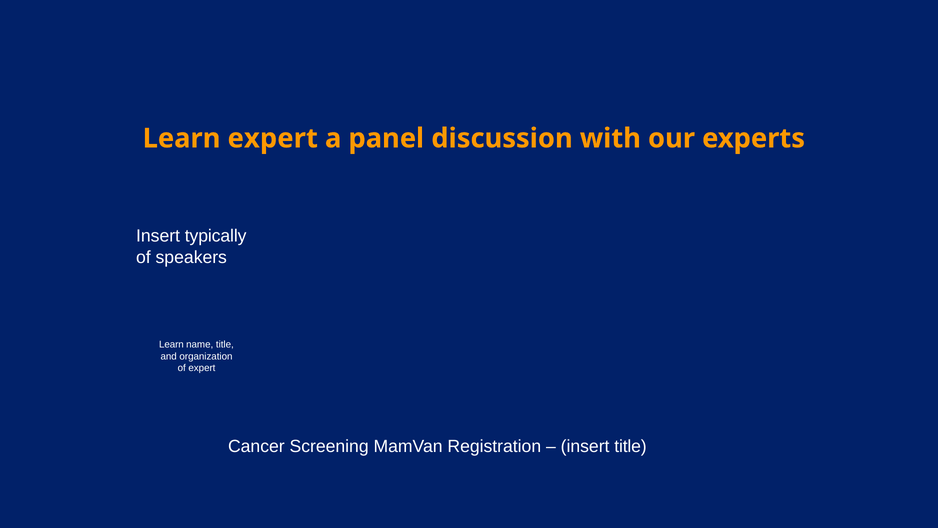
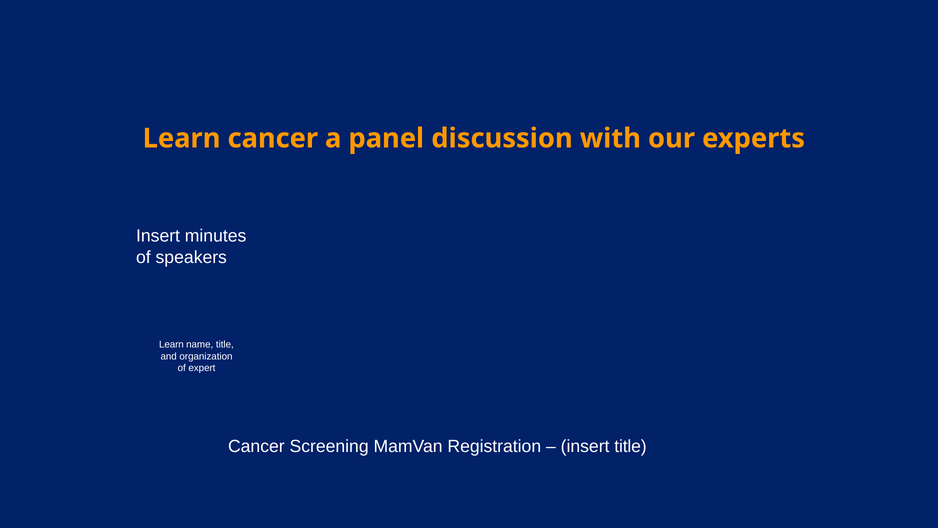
Learn expert: expert -> cancer
typically: typically -> minutes
